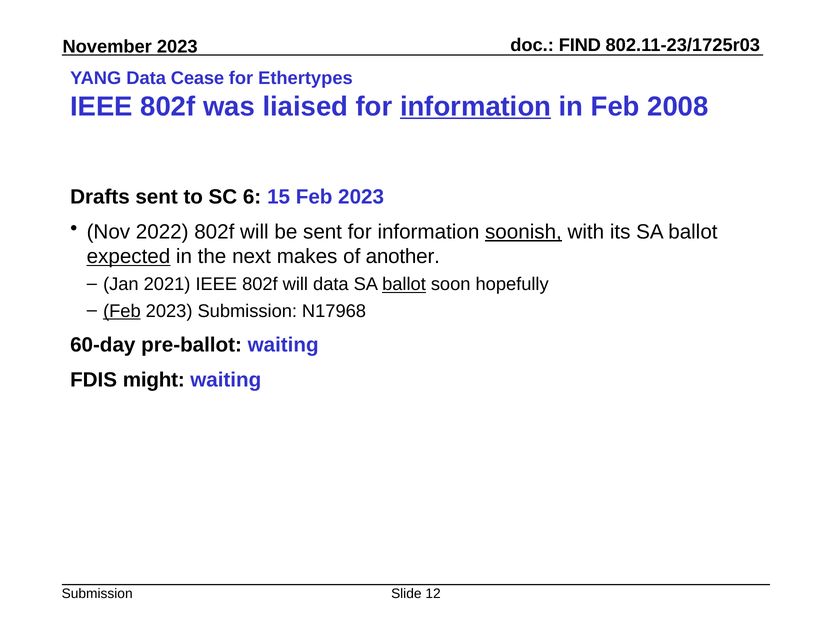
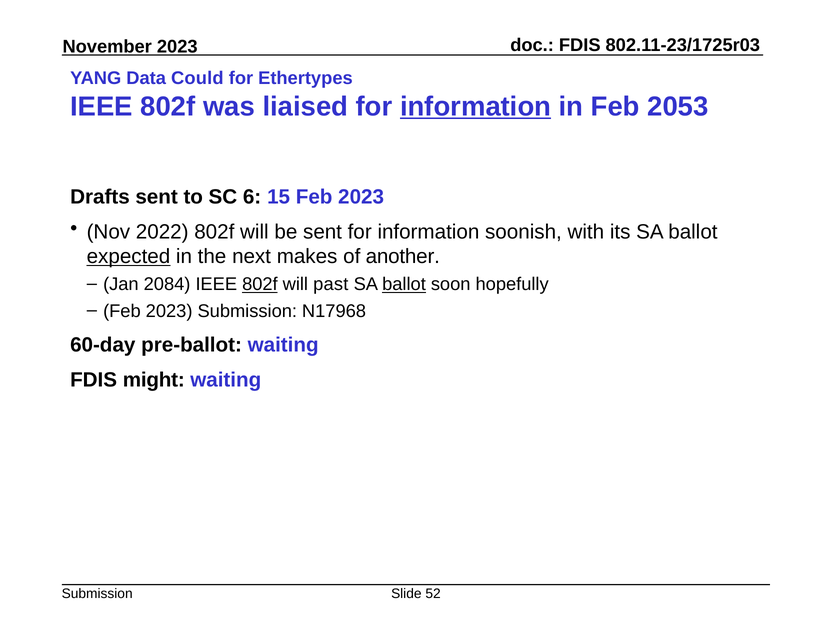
FIND at (580, 45): FIND -> FDIS
Cease: Cease -> Could
2008: 2008 -> 2053
soonish underline: present -> none
2021: 2021 -> 2084
802f at (260, 284) underline: none -> present
will data: data -> past
Feb at (122, 311) underline: present -> none
12: 12 -> 52
